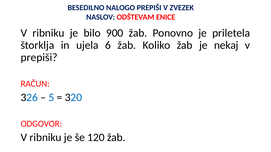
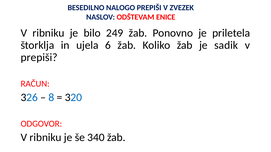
900: 900 -> 249
nekaj: nekaj -> sadik
5: 5 -> 8
120: 120 -> 340
